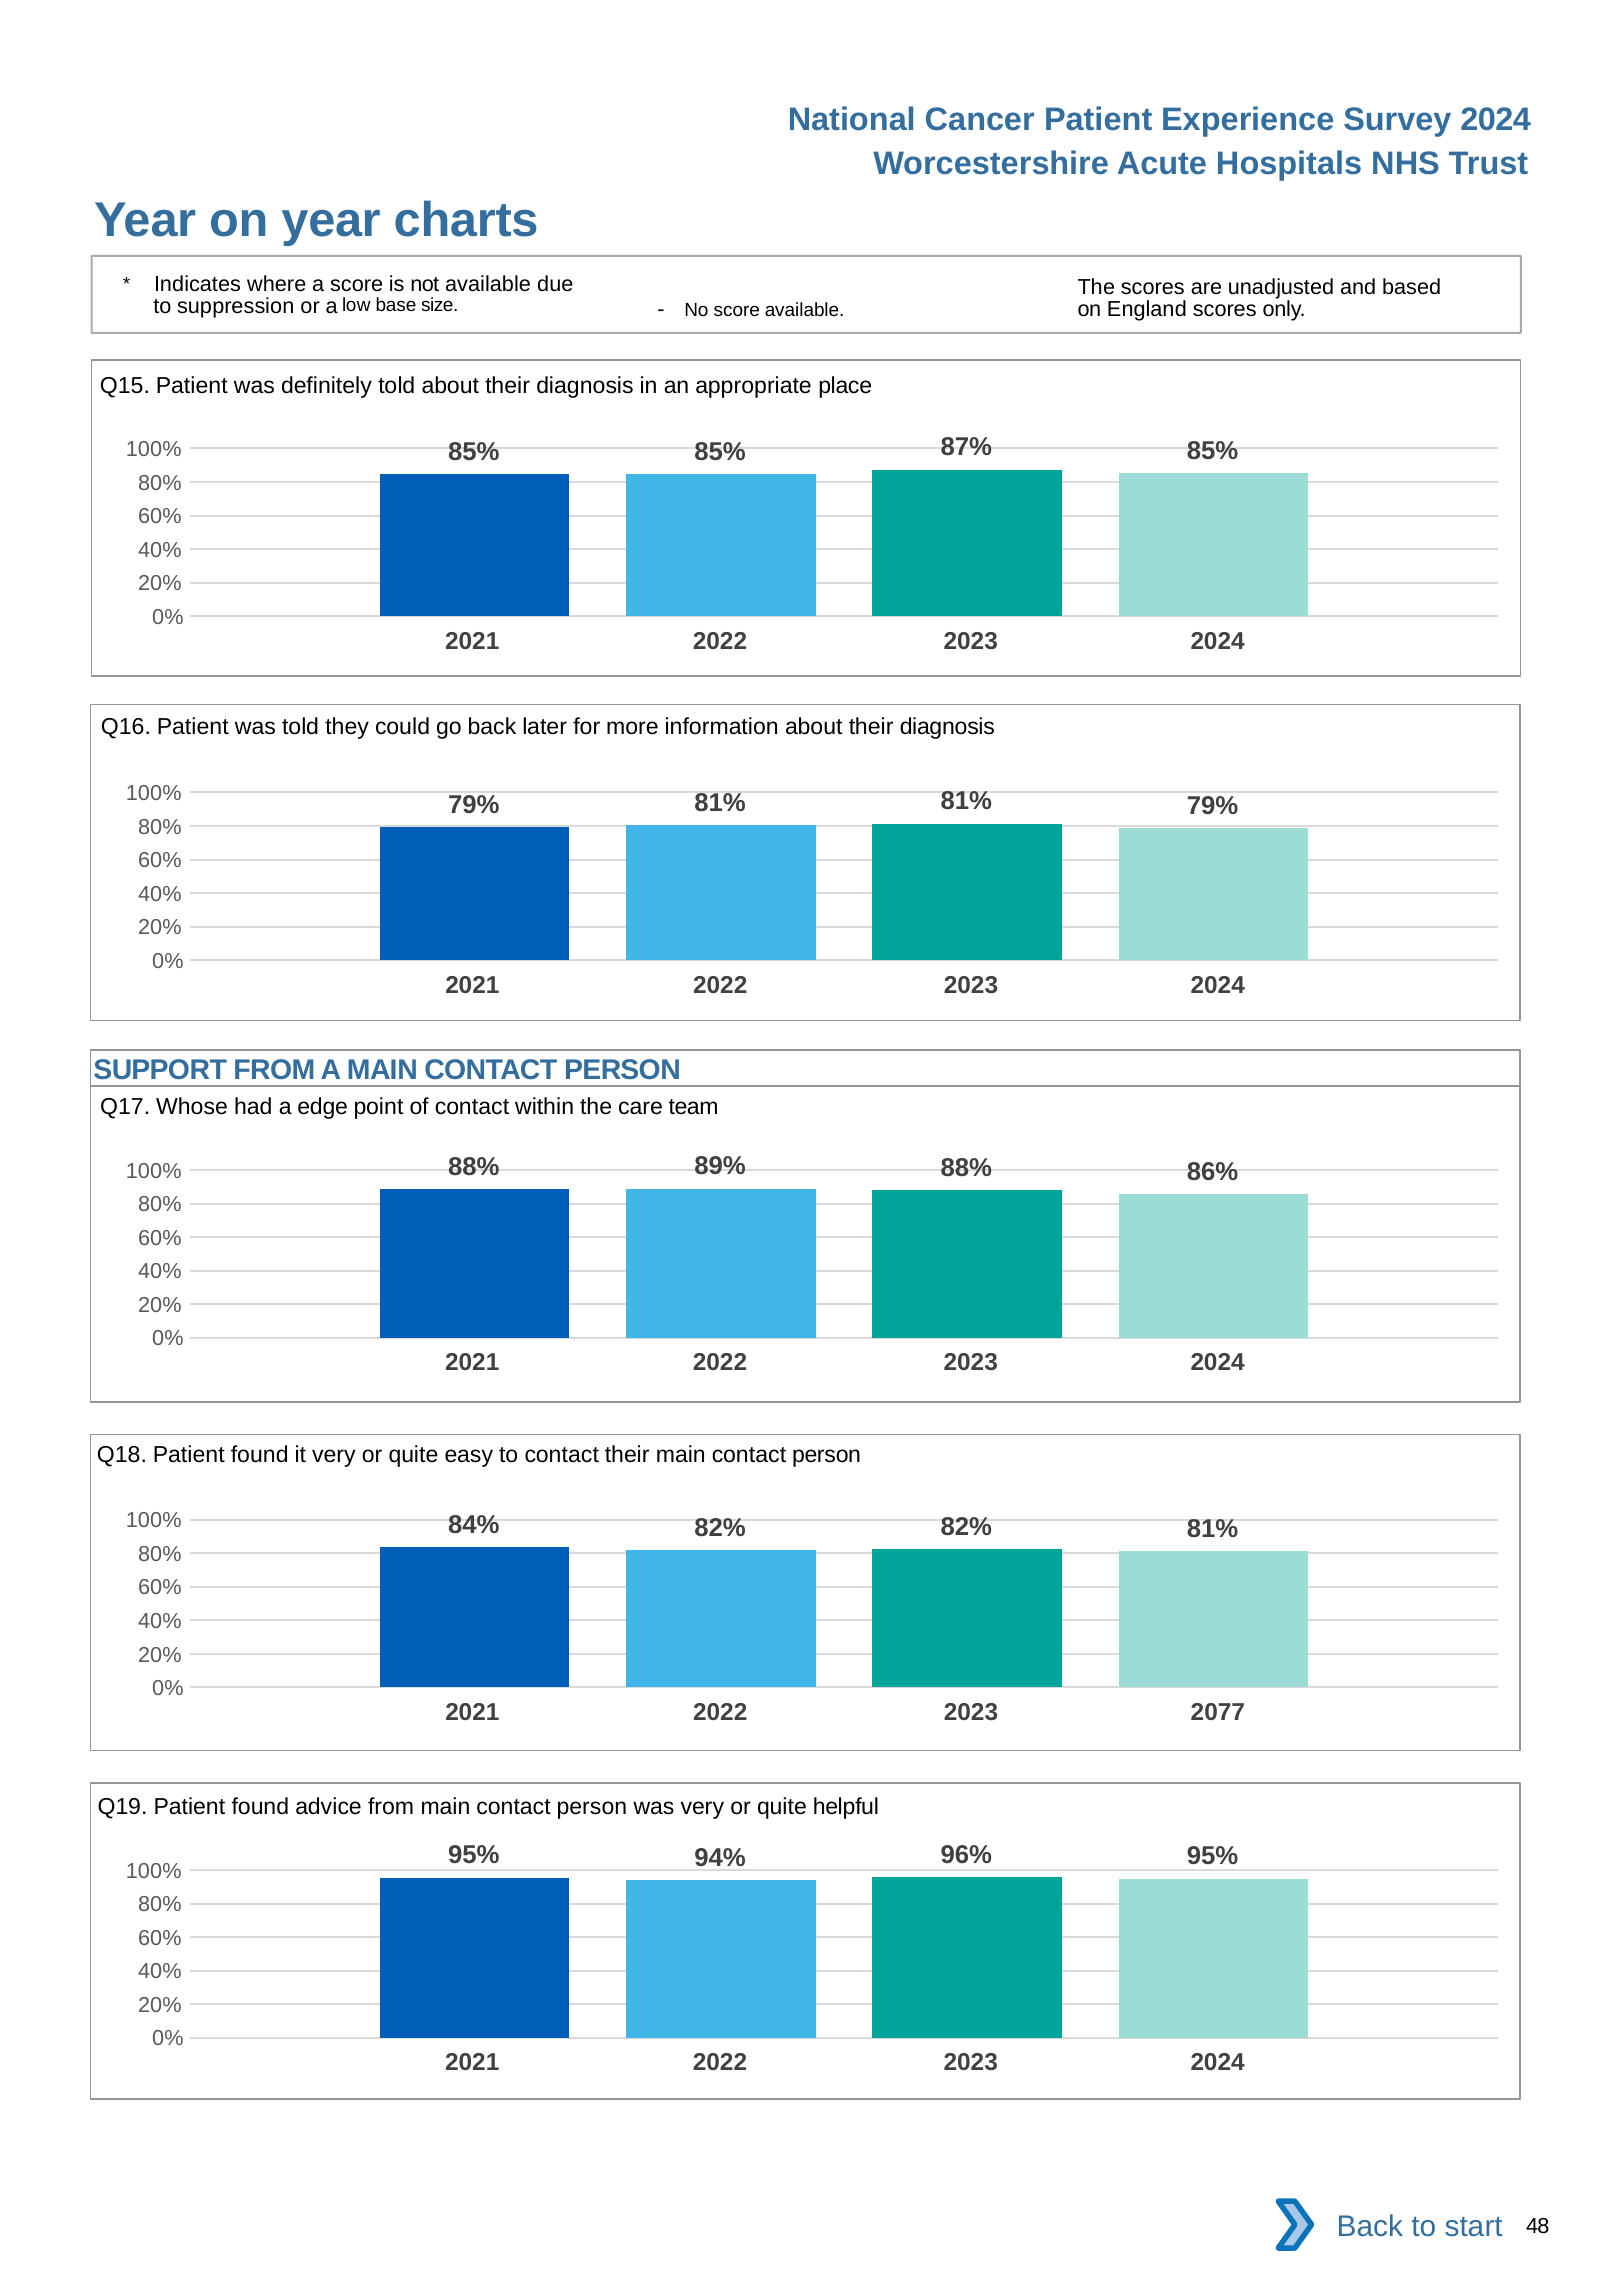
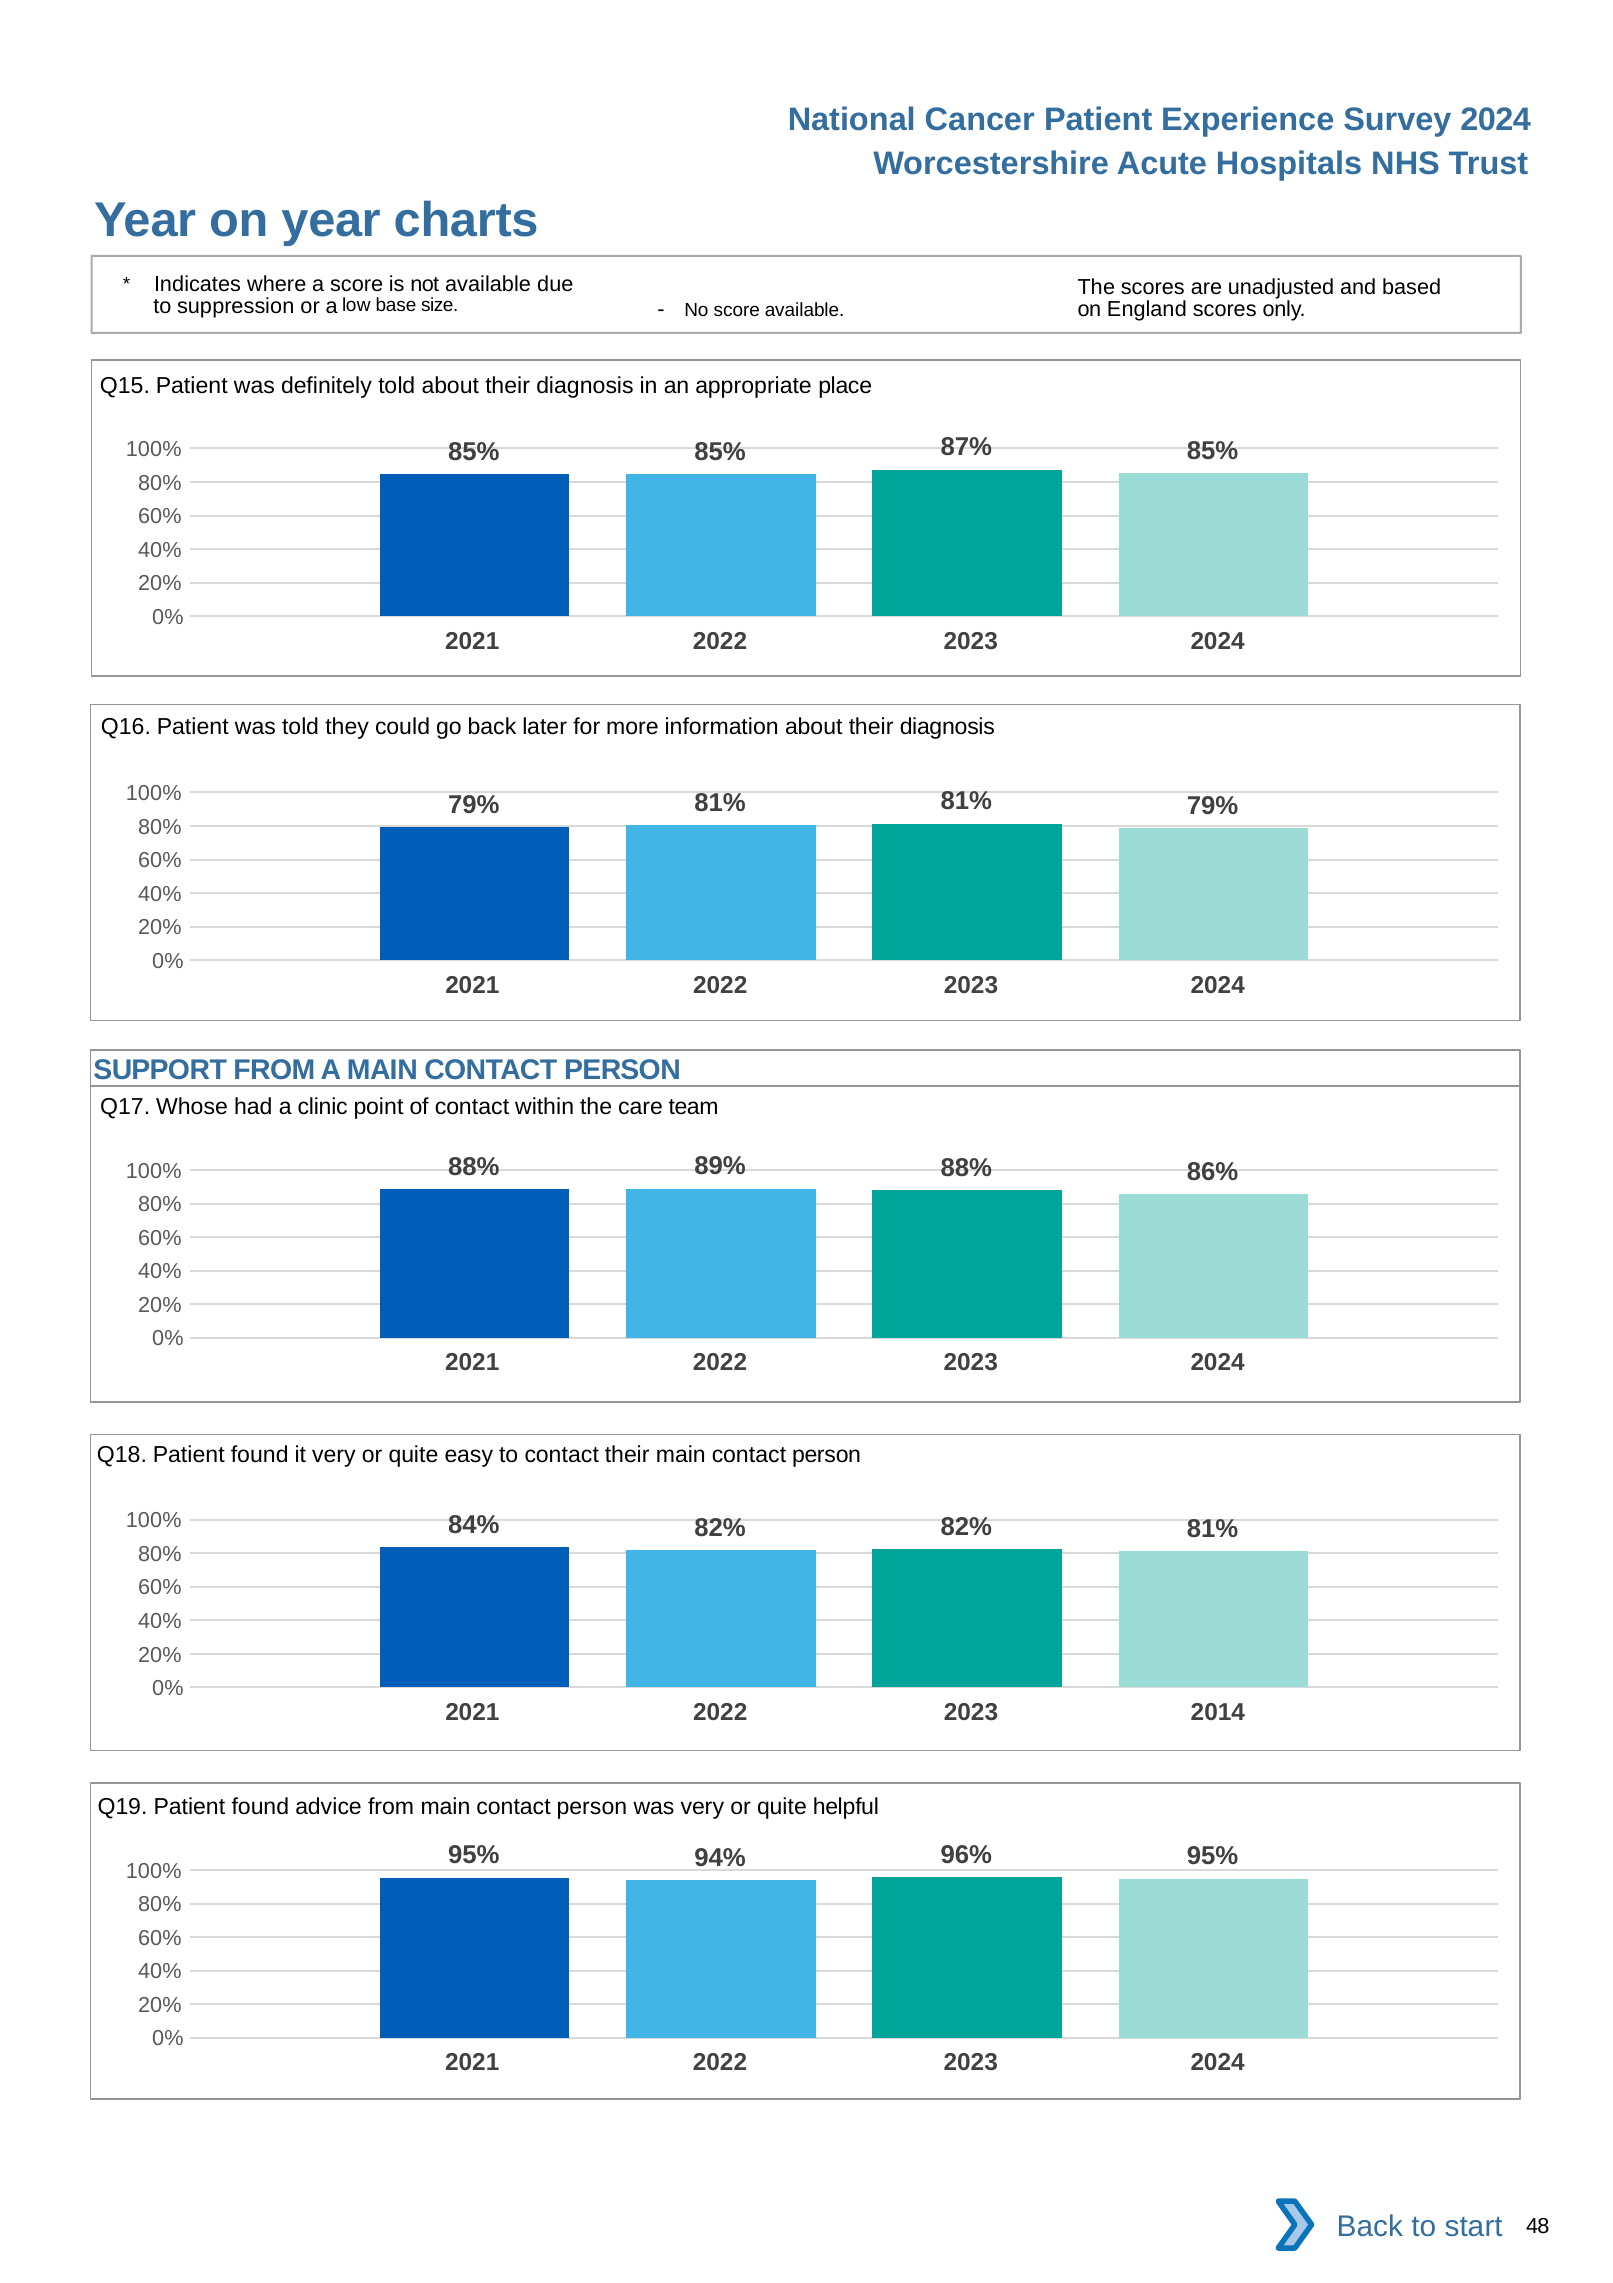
edge: edge -> clinic
2077: 2077 -> 2014
